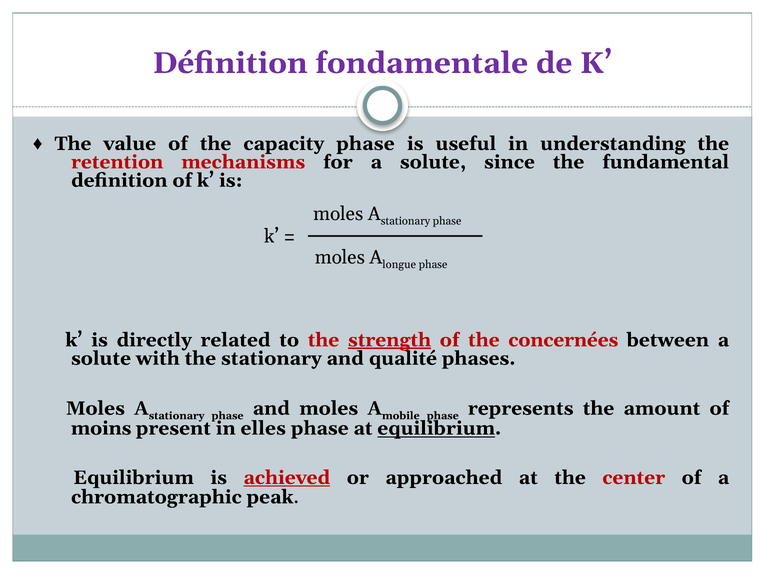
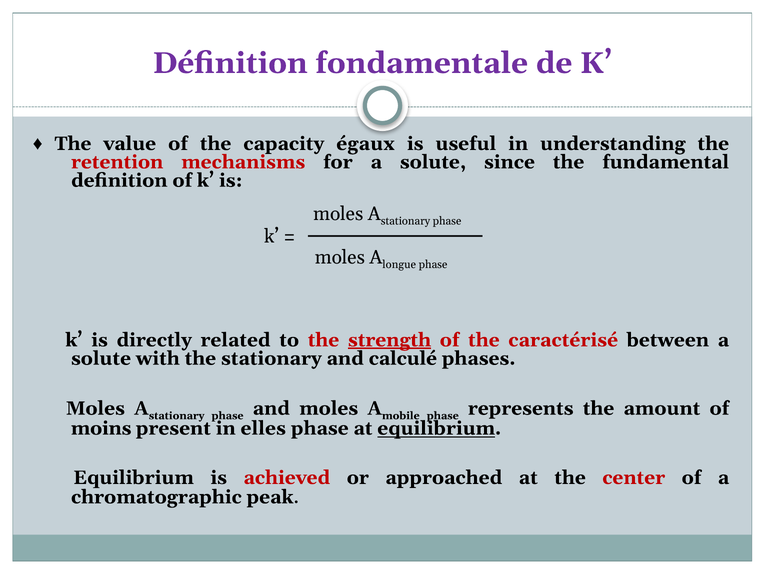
capacity phase: phase -> égaux
concernées: concernées -> caractérisé
qualité: qualité -> calculé
achieved underline: present -> none
